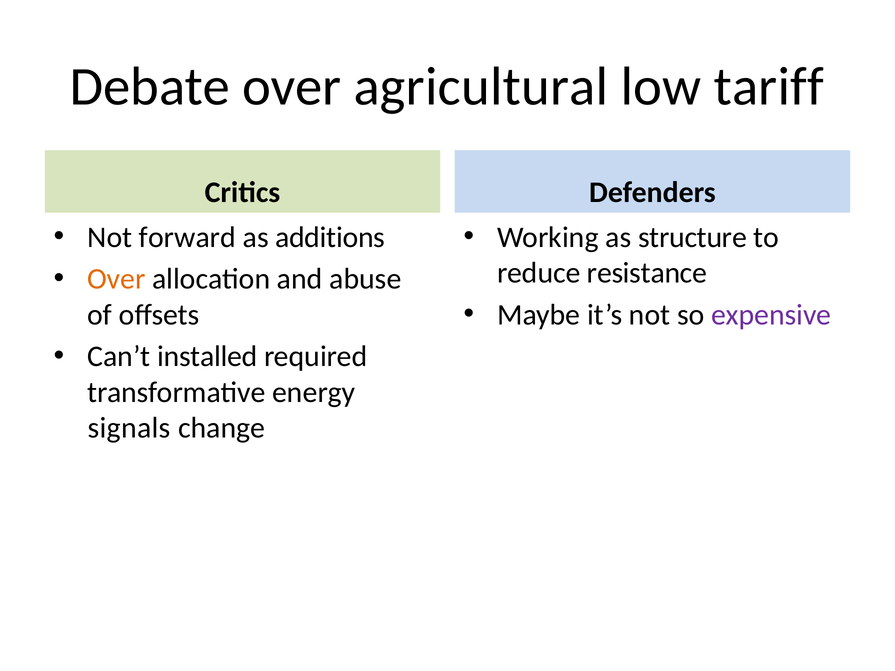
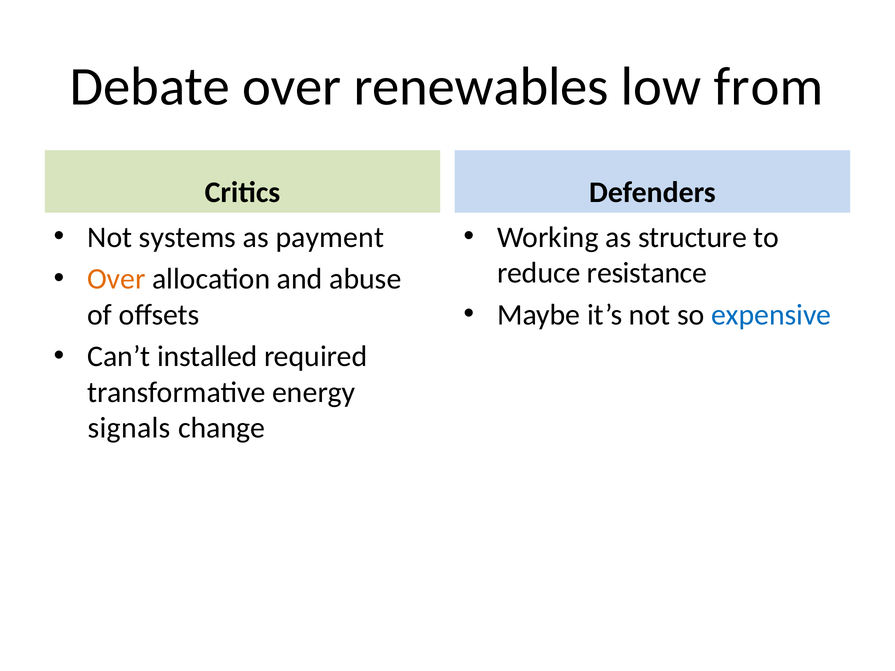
agricultural: agricultural -> renewables
tariff: tariff -> from
forward: forward -> systems
additions: additions -> payment
expensive colour: purple -> blue
